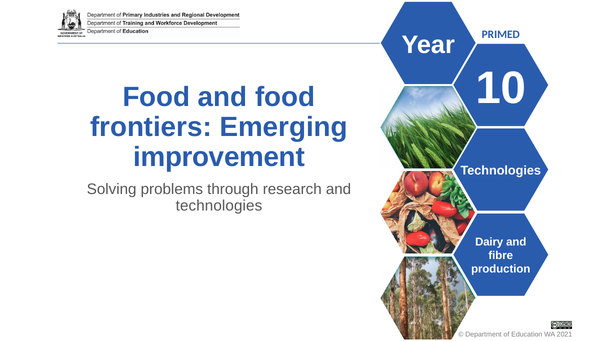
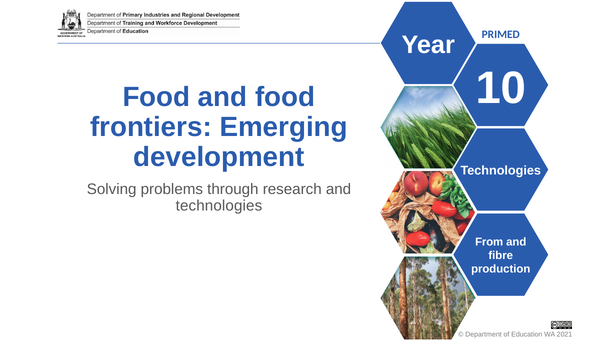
improvement: improvement -> development
Dairy: Dairy -> From
